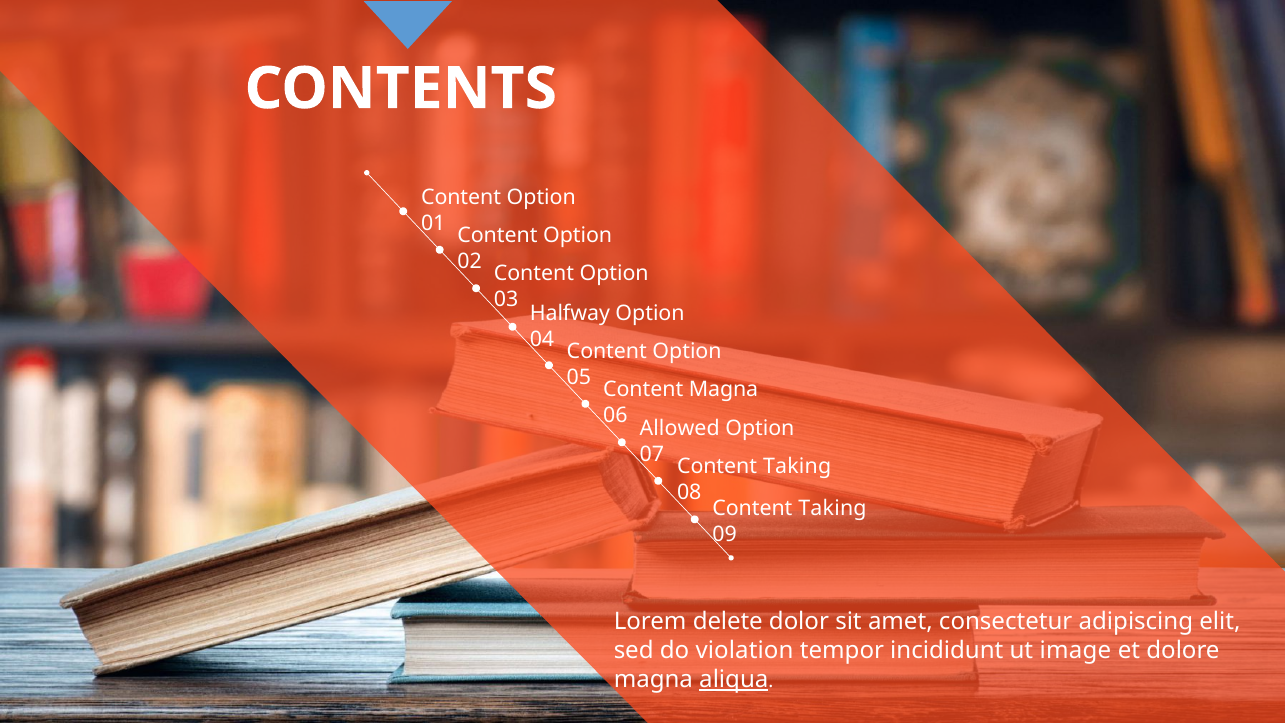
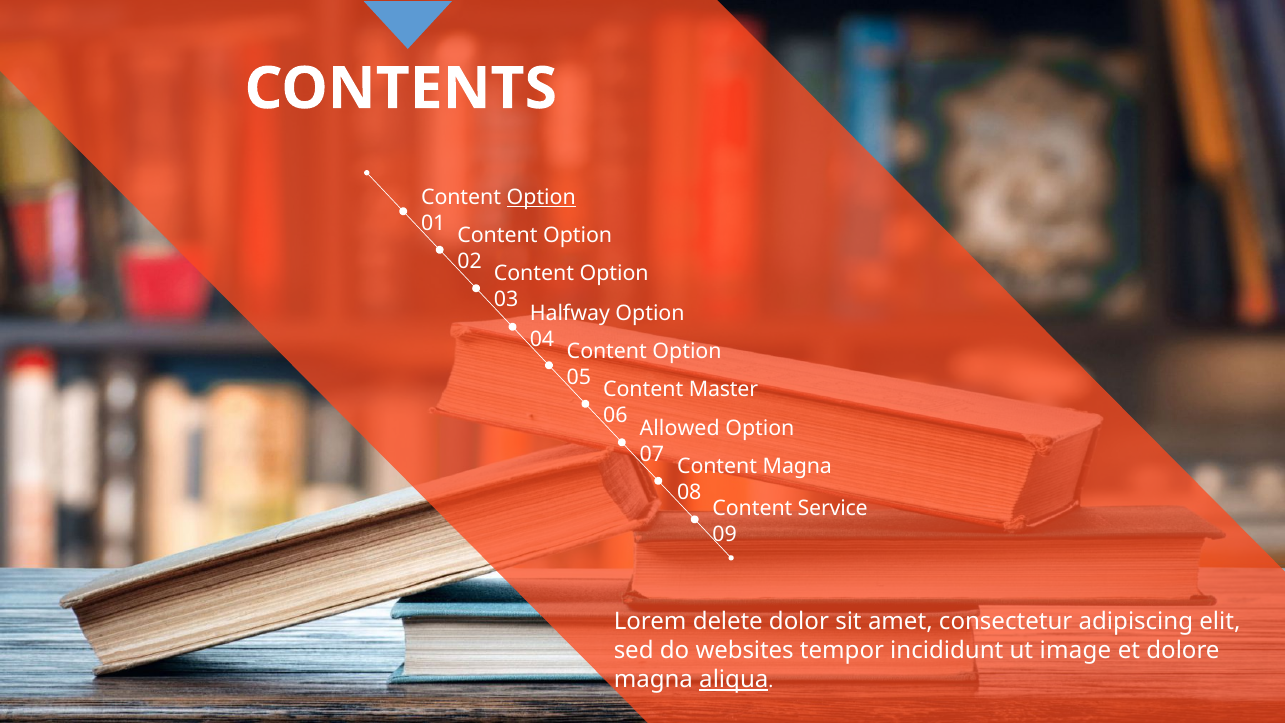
Option at (541, 197) underline: none -> present
Content Magna: Magna -> Master
Taking at (797, 467): Taking -> Magna
Taking at (832, 508): Taking -> Service
violation: violation -> websites
